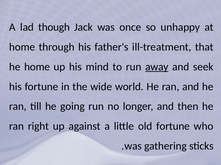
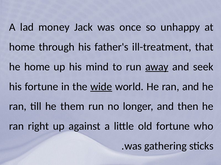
though: though -> money
wide underline: none -> present
going: going -> them
